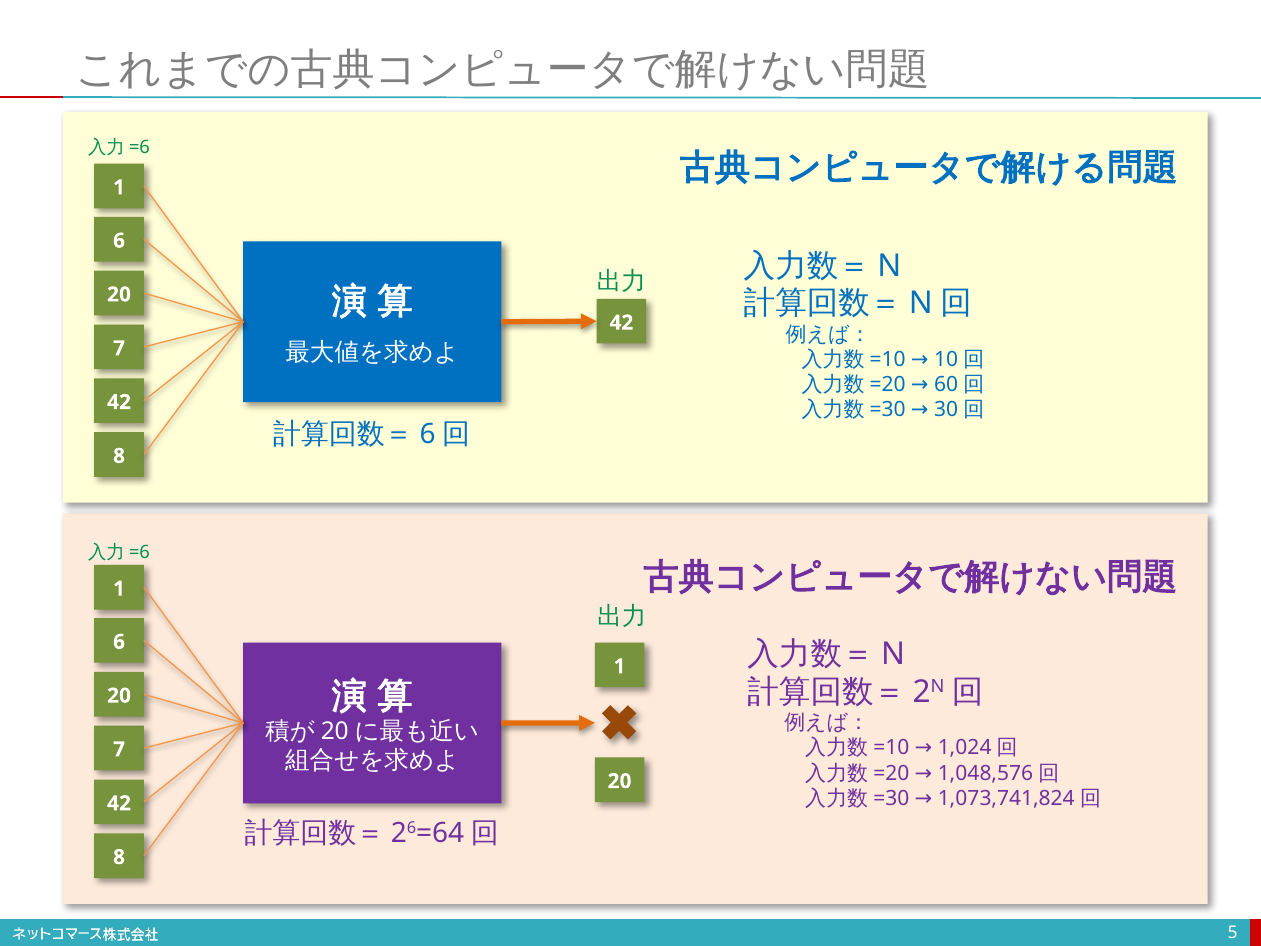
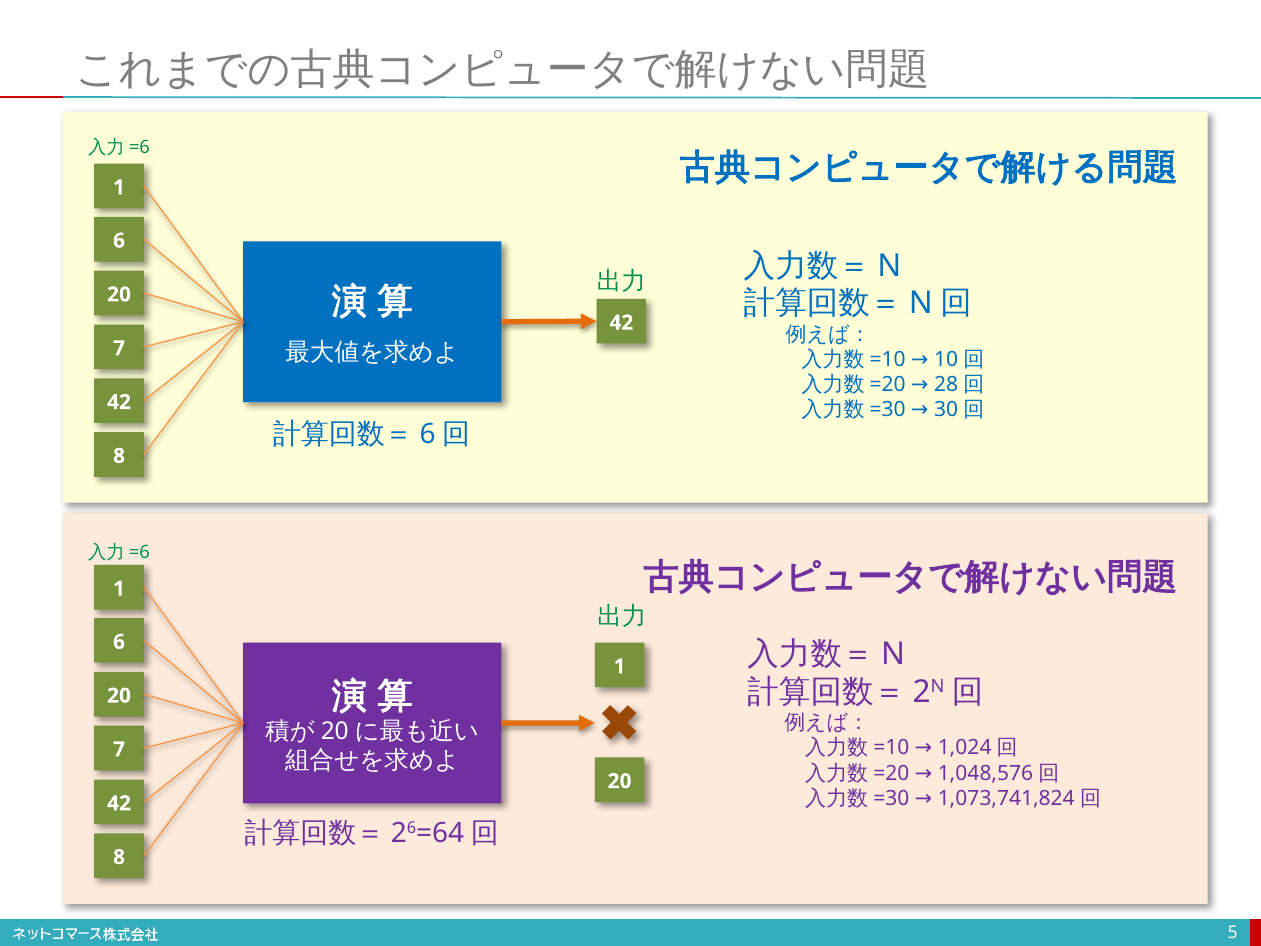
60: 60 -> 28
